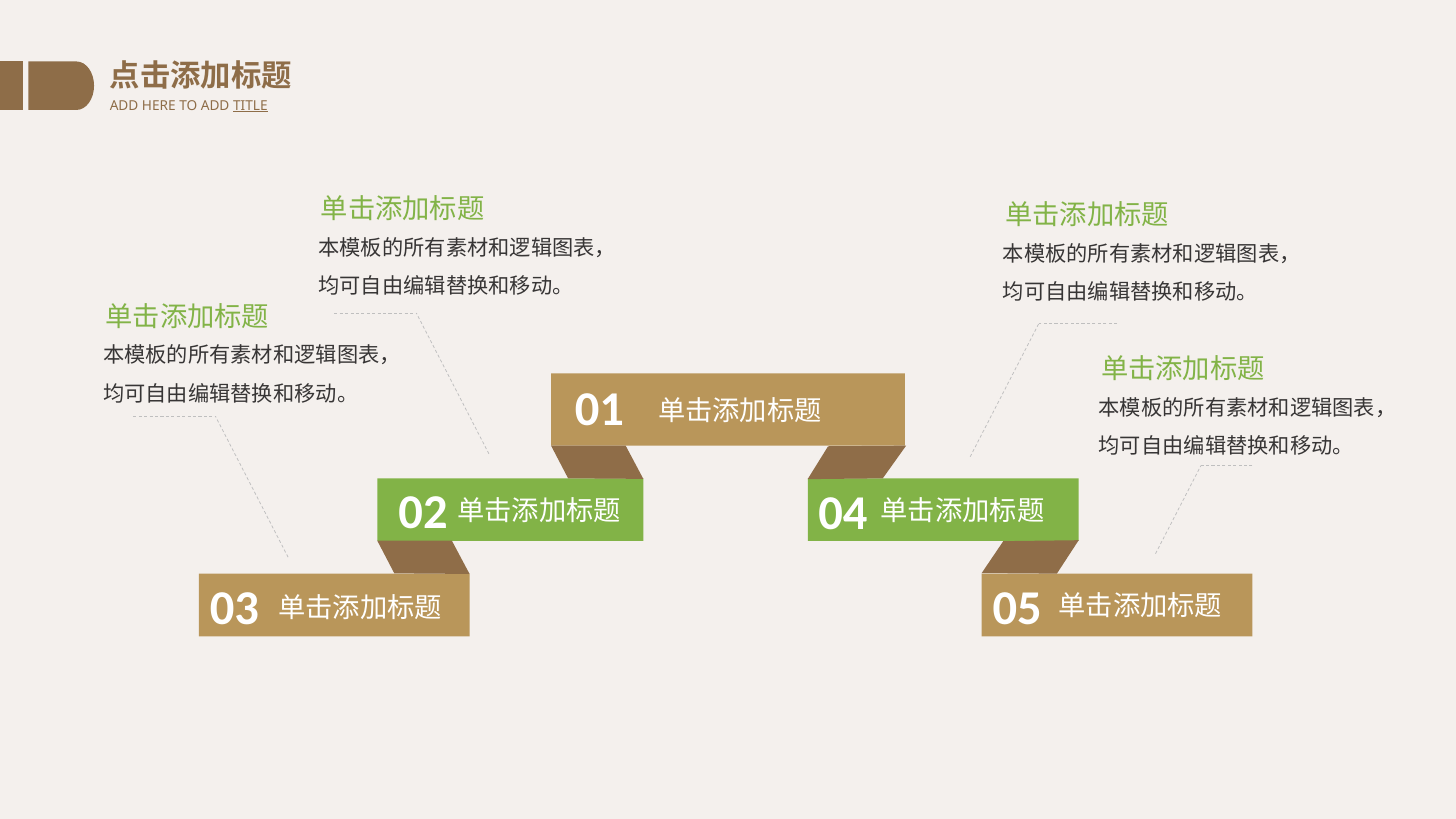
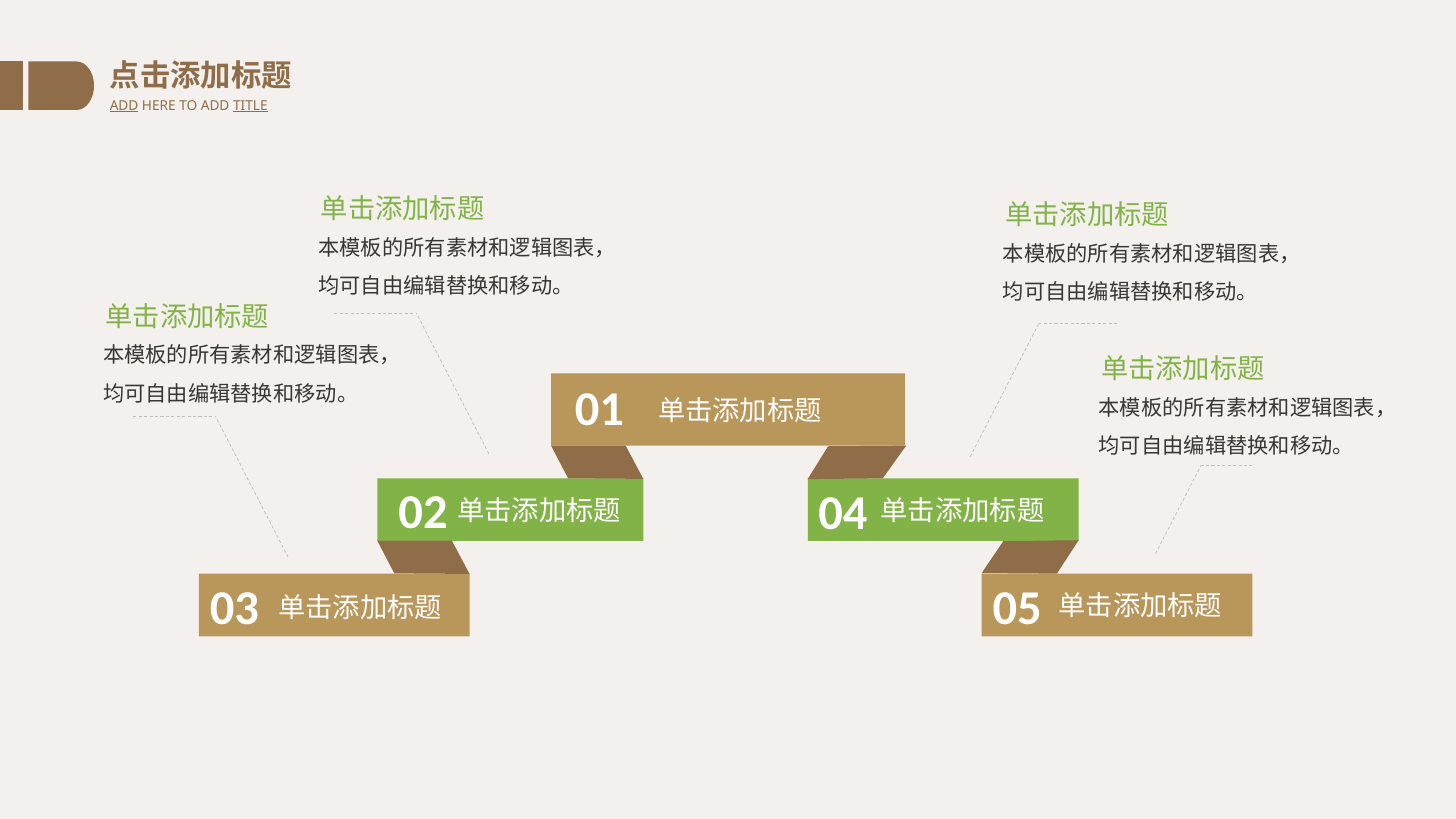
ADD at (124, 106) underline: none -> present
